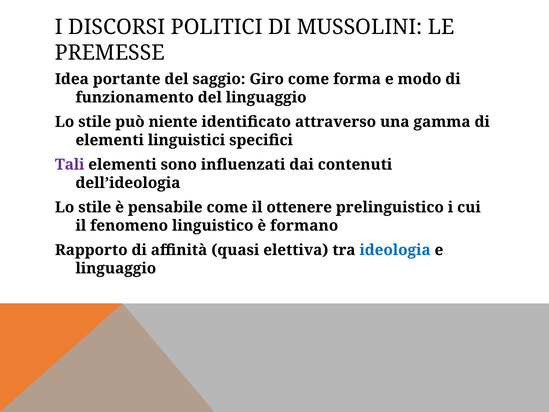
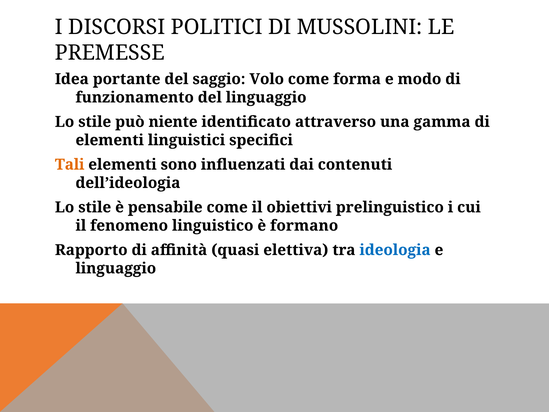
Giro: Giro -> Volo
Tali colour: purple -> orange
ottenere: ottenere -> obiettivi
